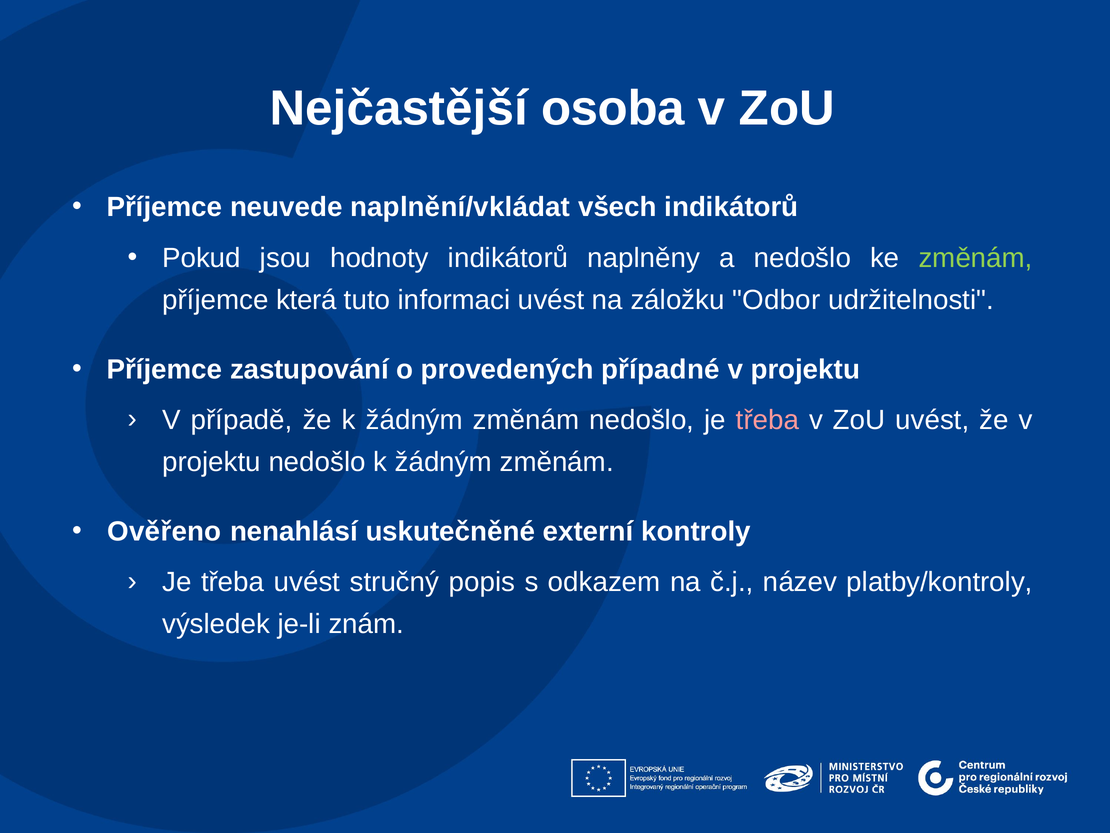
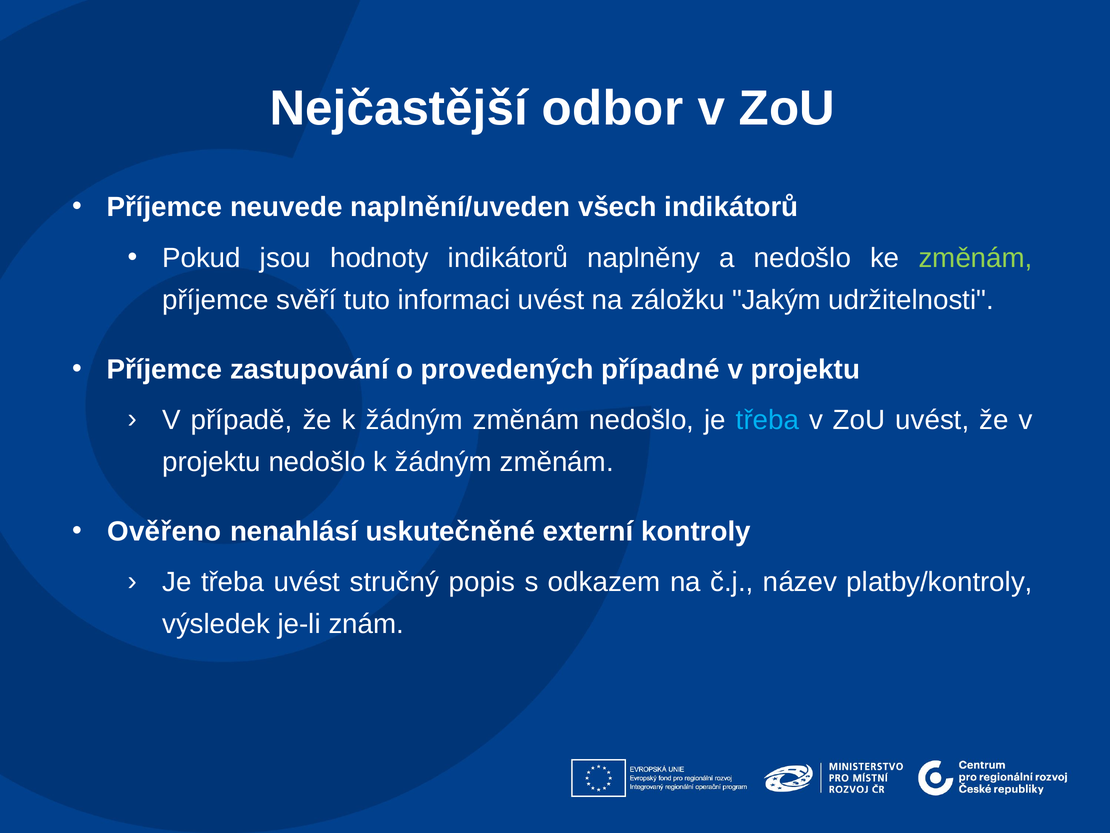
osoba: osoba -> odbor
naplnění/vkládat: naplnění/vkládat -> naplnění/uveden
která: která -> svěří
Odbor: Odbor -> Jakým
třeba at (767, 420) colour: pink -> light blue
